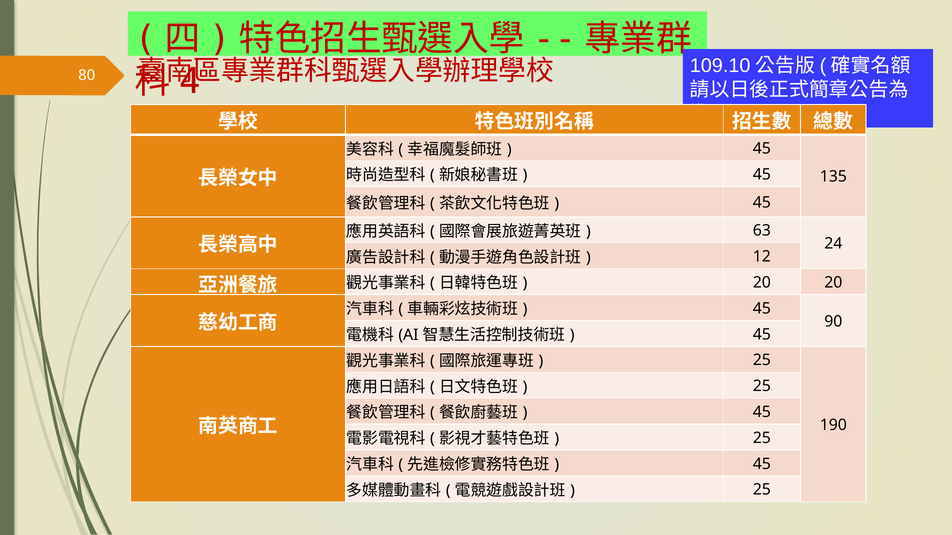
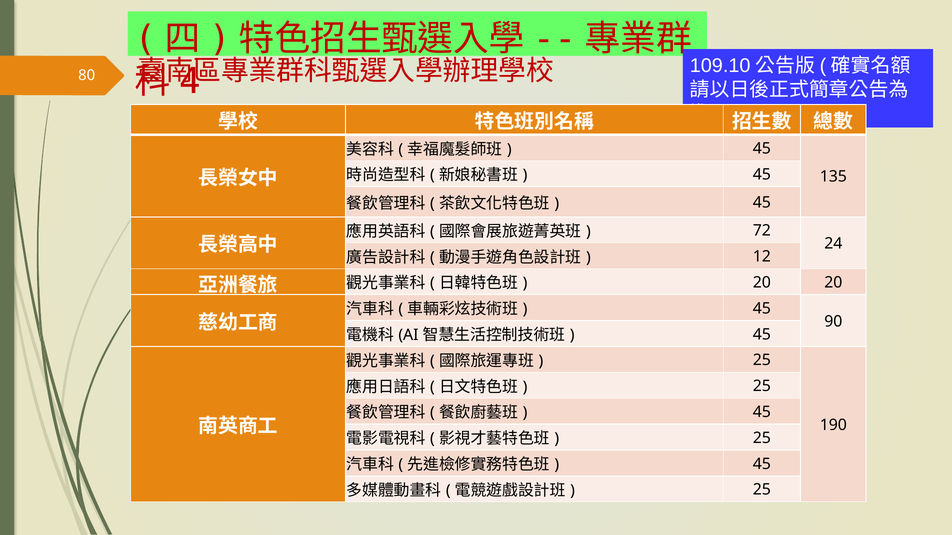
63: 63 -> 72
